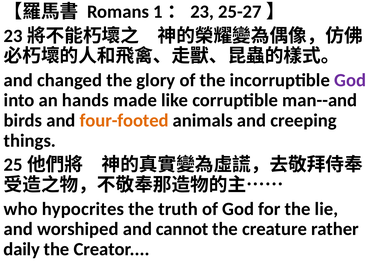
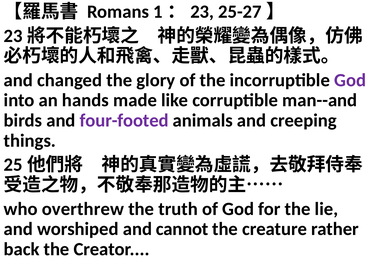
four-footed colour: orange -> purple
hypocrites: hypocrites -> overthrew
daily: daily -> back
